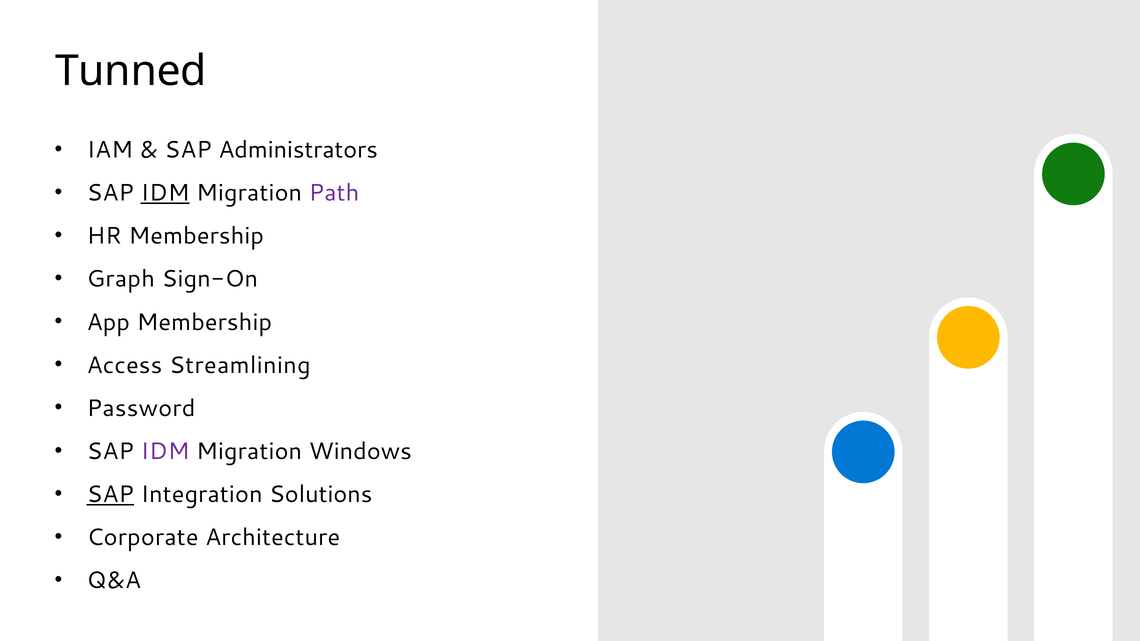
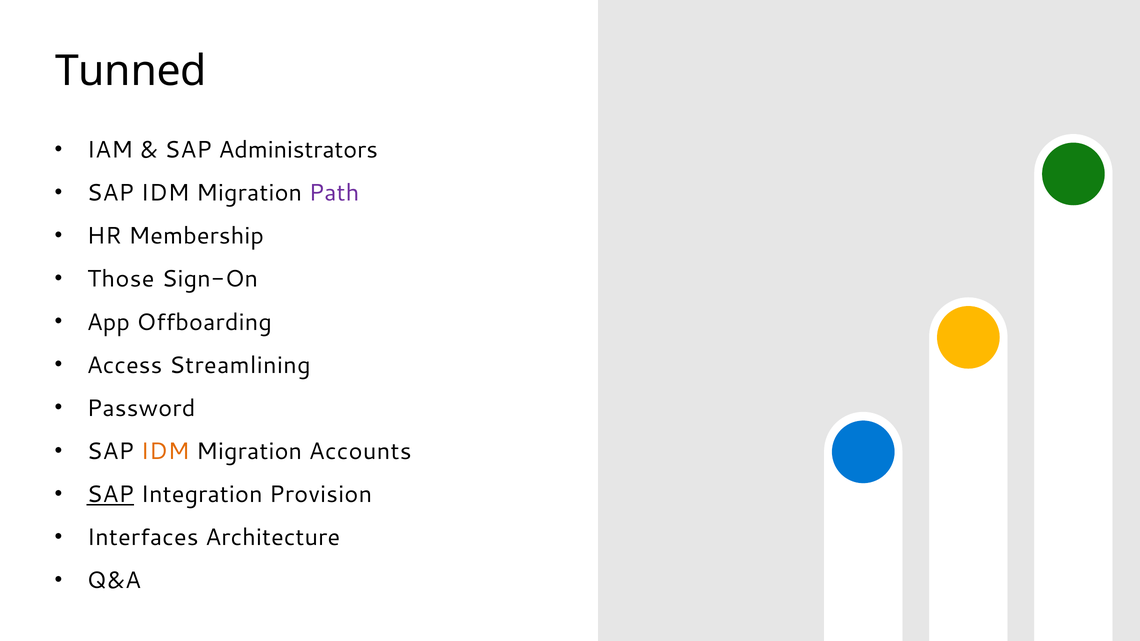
IDM at (165, 193) underline: present -> none
Graph: Graph -> Those
App Membership: Membership -> Offboarding
IDM at (165, 451) colour: purple -> orange
Windows: Windows -> Accounts
Solutions: Solutions -> Provision
Corporate: Corporate -> Interfaces
